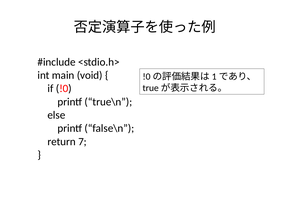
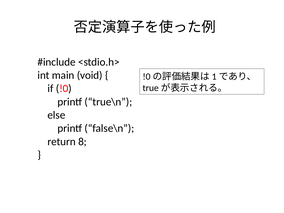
7: 7 -> 8
